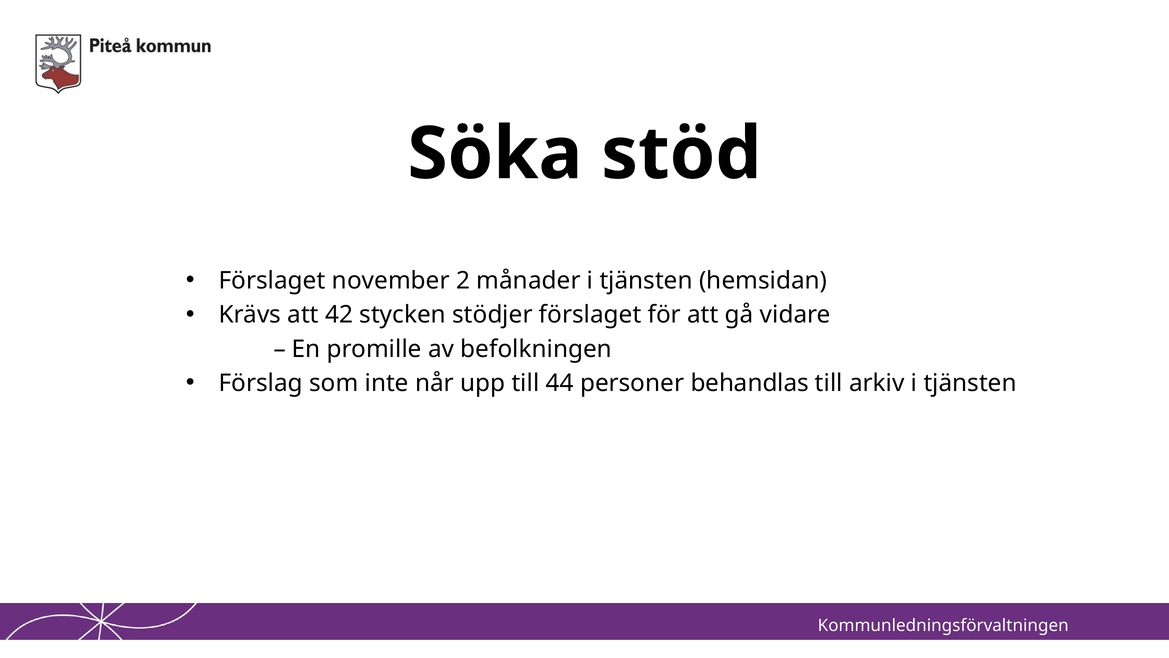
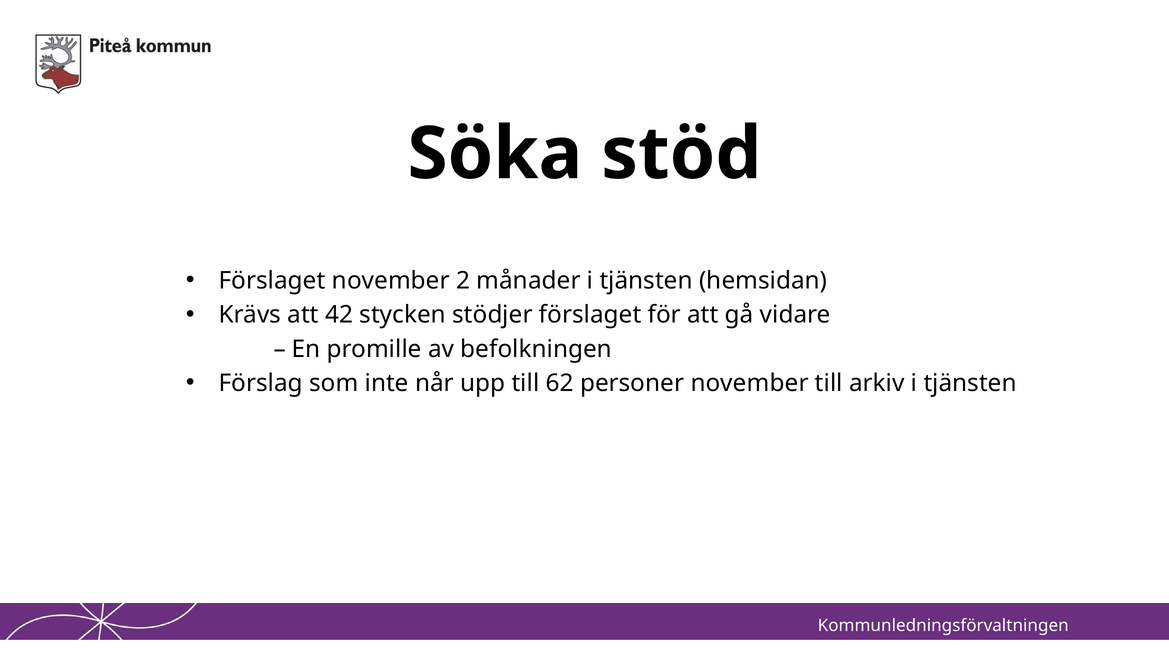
44: 44 -> 62
personer behandlas: behandlas -> november
